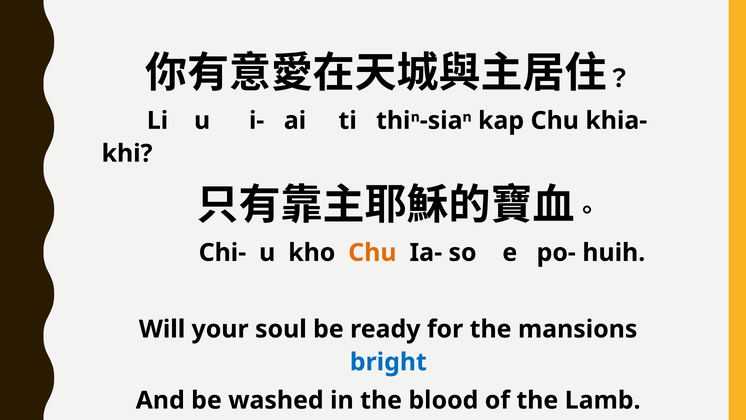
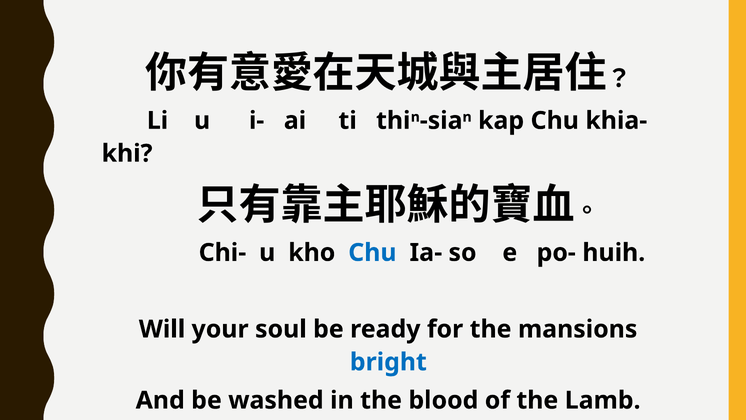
Chu at (372, 252) colour: orange -> blue
